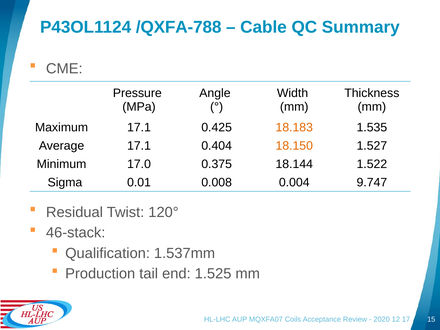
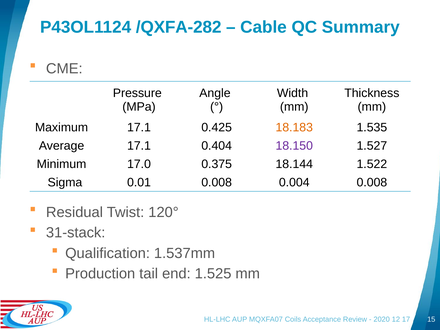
/QXFA-788: /QXFA-788 -> /QXFA-282
18.150 colour: orange -> purple
0.004 9.747: 9.747 -> 0.008
46-stack: 46-stack -> 31-stack
